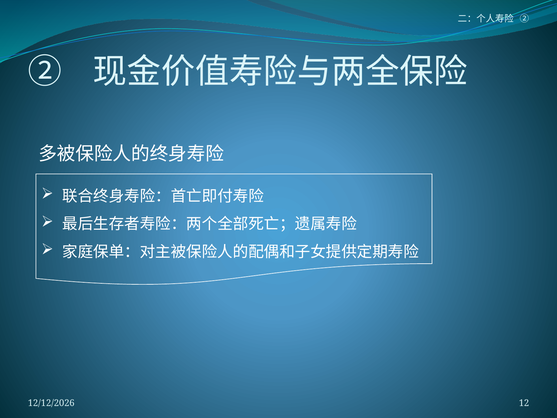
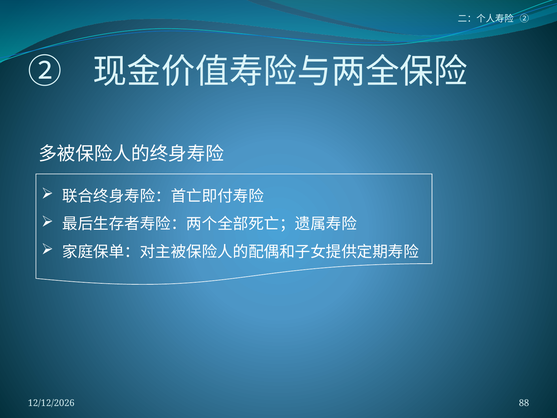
12: 12 -> 88
